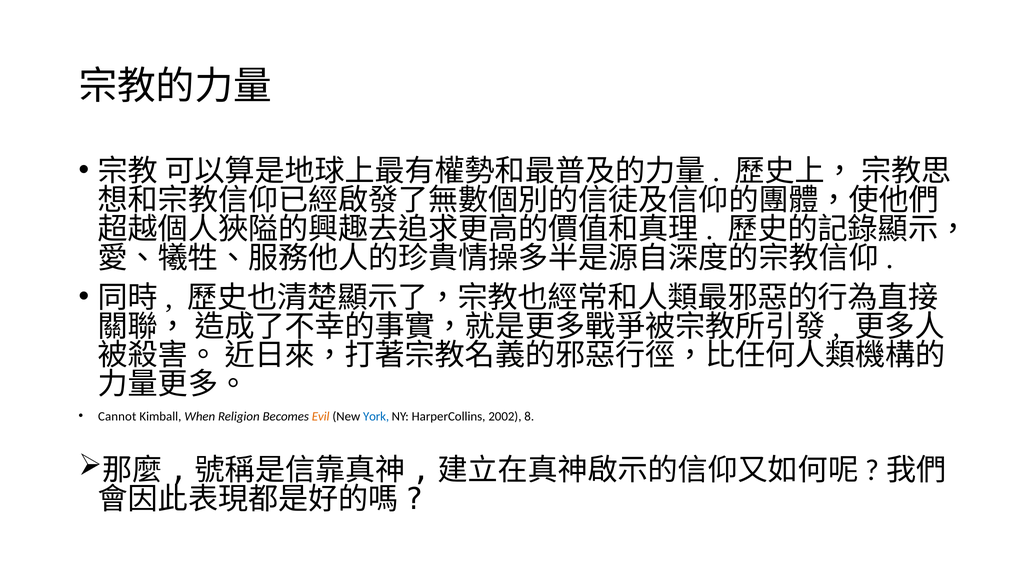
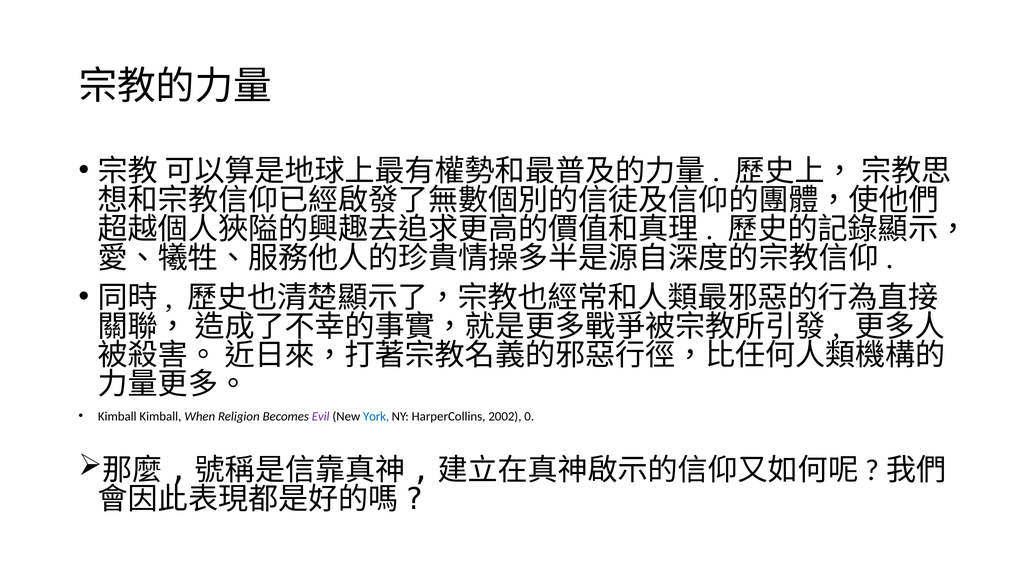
Cannot at (117, 416): Cannot -> Kimball
Evil colour: orange -> purple
8: 8 -> 0
